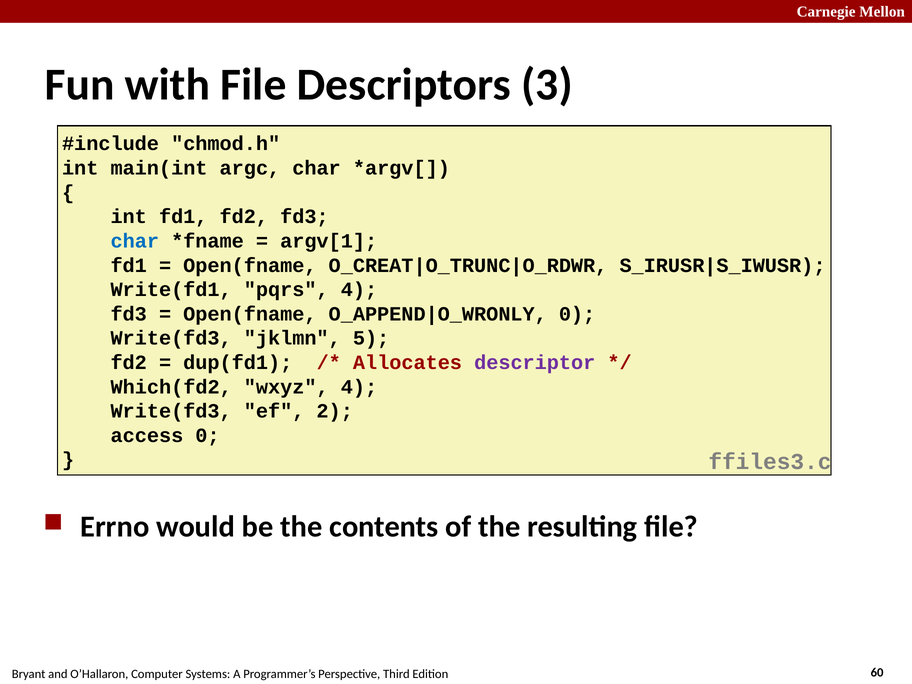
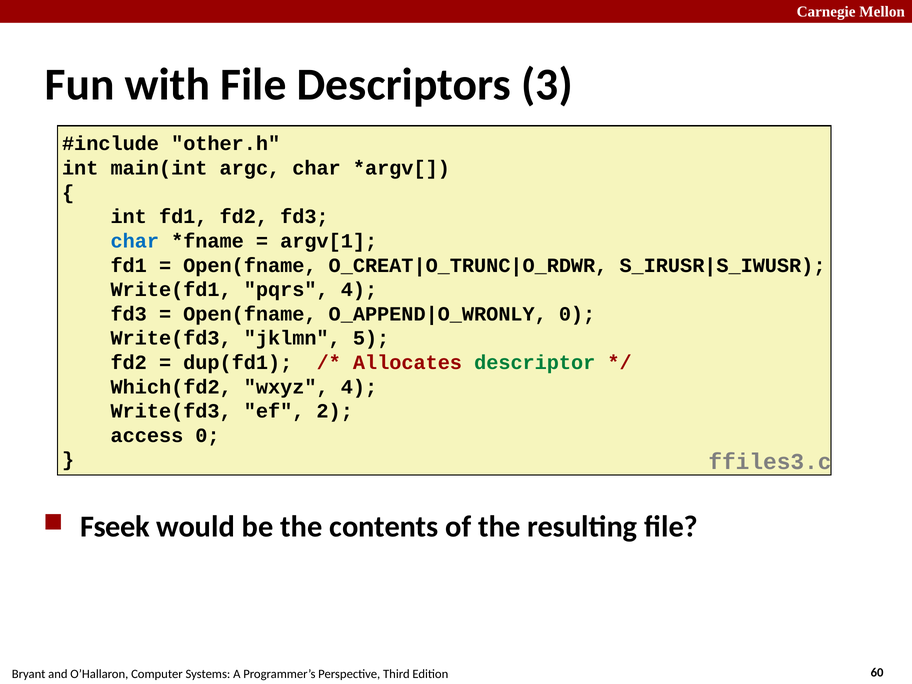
chmod.h: chmod.h -> other.h
descriptor colour: purple -> green
Errno: Errno -> Fseek
